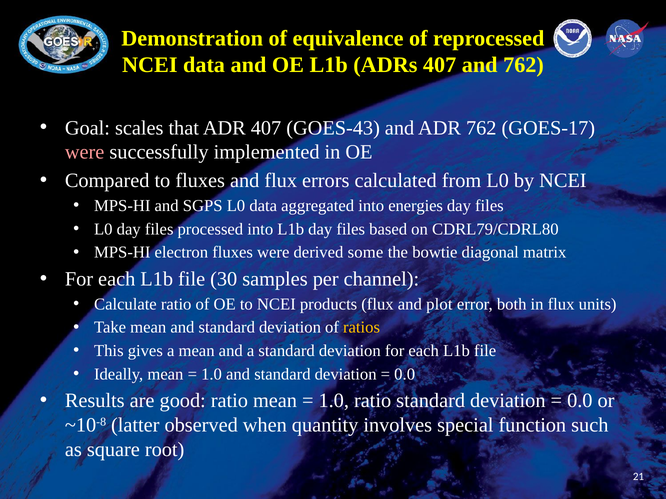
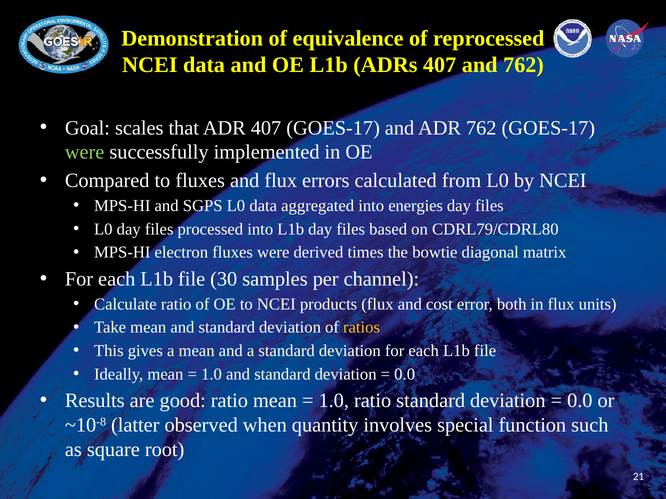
407 GOES-43: GOES-43 -> GOES-17
were at (85, 152) colour: pink -> light green
some: some -> times
plot: plot -> cost
